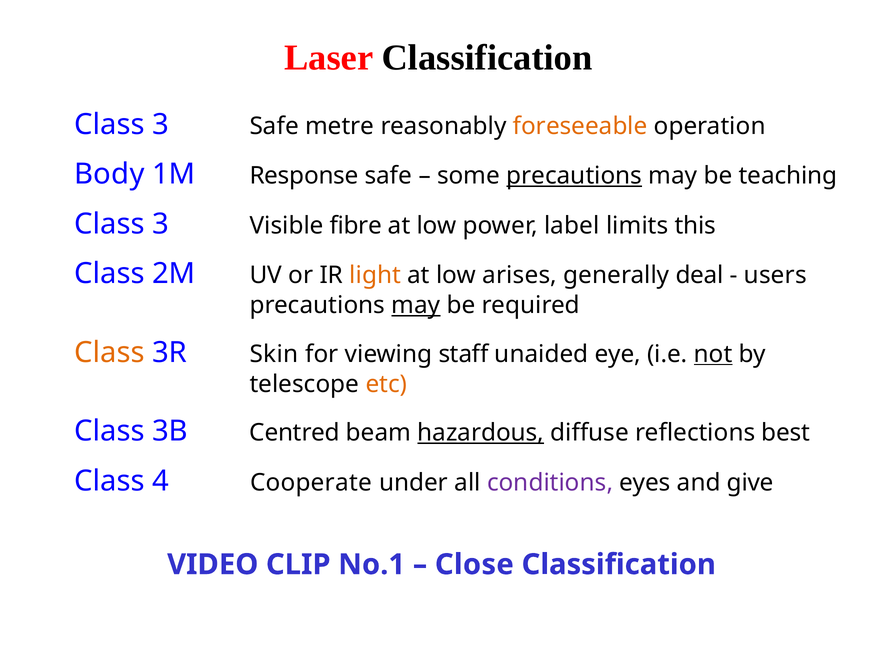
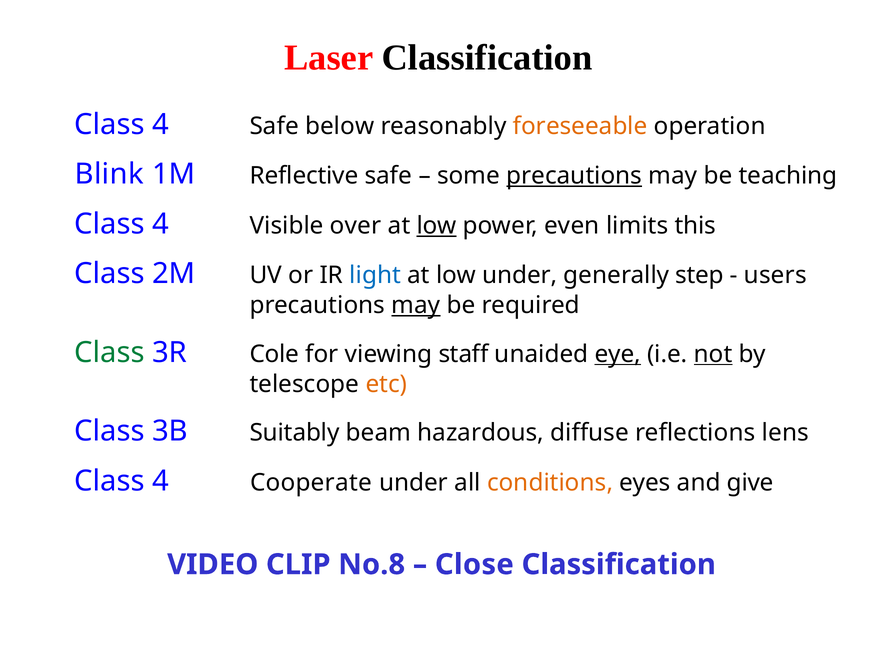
3 at (161, 125): 3 -> 4
metre: metre -> below
Body: Body -> Blink
Response: Response -> Reflective
3 at (161, 224): 3 -> 4
fibre: fibre -> over
low at (437, 226) underline: none -> present
label: label -> even
light colour: orange -> blue
low arises: arises -> under
deal: deal -> step
Class at (109, 353) colour: orange -> green
Skin: Skin -> Cole
eye underline: none -> present
Centred: Centred -> Suitably
hazardous underline: present -> none
best: best -> lens
conditions colour: purple -> orange
No.1: No.1 -> No.8
